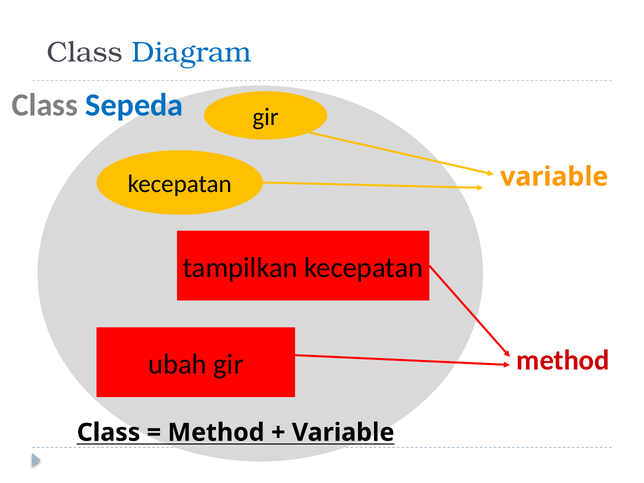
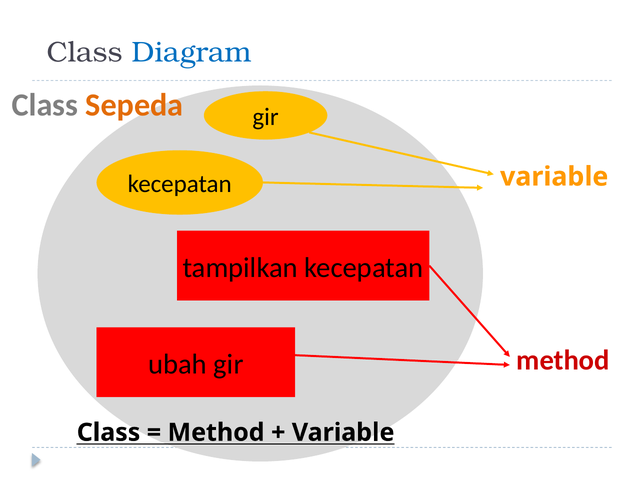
Sepeda colour: blue -> orange
